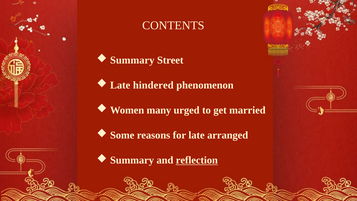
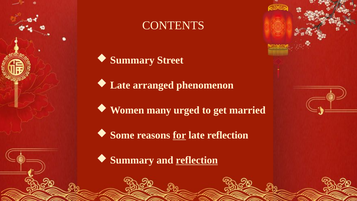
hindered: hindered -> arranged
for underline: none -> present
late arranged: arranged -> reflection
